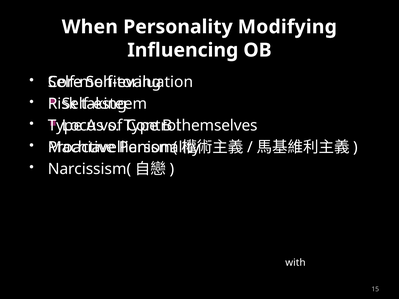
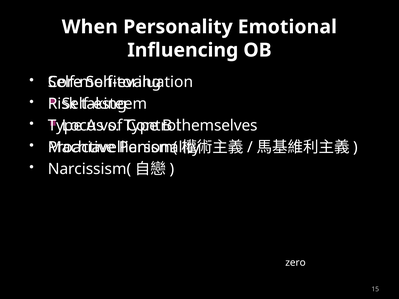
Modifying: Modifying -> Emotional
with: with -> zero
